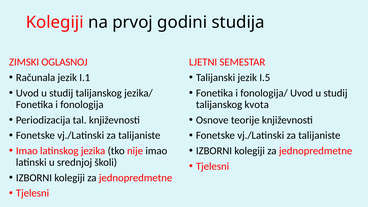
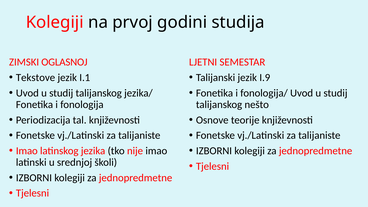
Računala: Računala -> Tekstove
I.5: I.5 -> I.9
kvota: kvota -> nešto
